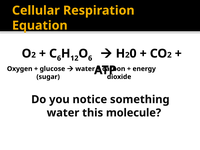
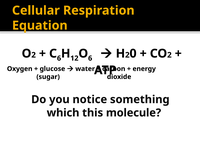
water at (63, 113): water -> which
